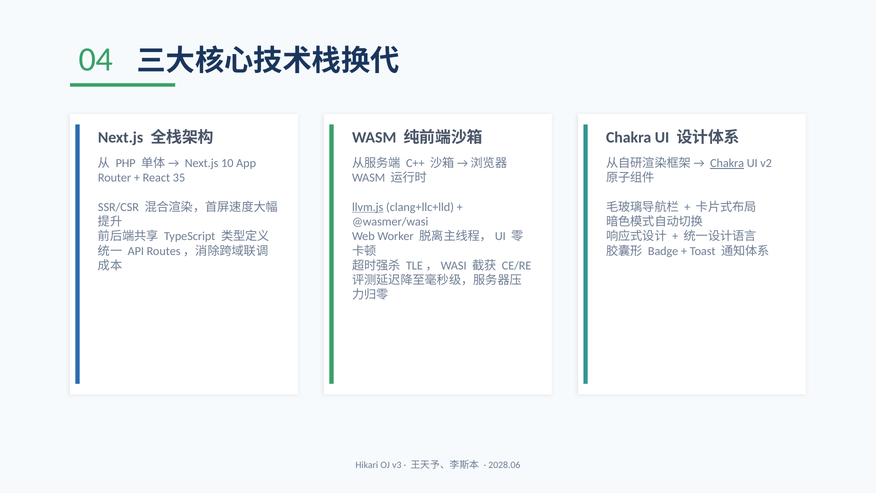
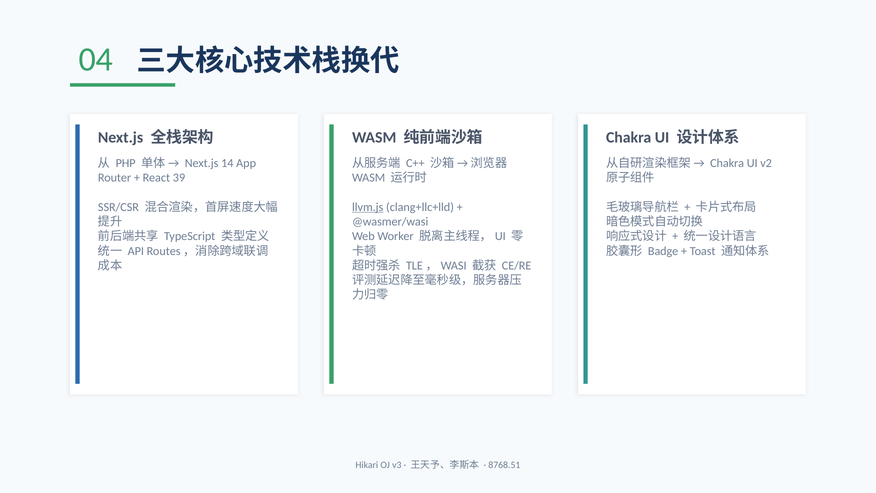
10: 10 -> 14
Chakra at (727, 163) underline: present -> none
35: 35 -> 39
2028.06: 2028.06 -> 8768.51
